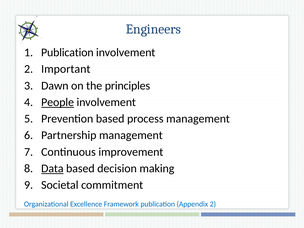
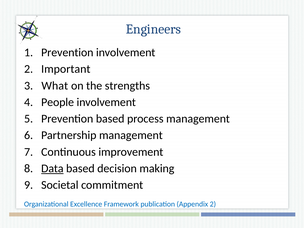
Publication at (67, 53): Publication -> Prevention
Dawn: Dawn -> What
principles: principles -> strengths
People underline: present -> none
